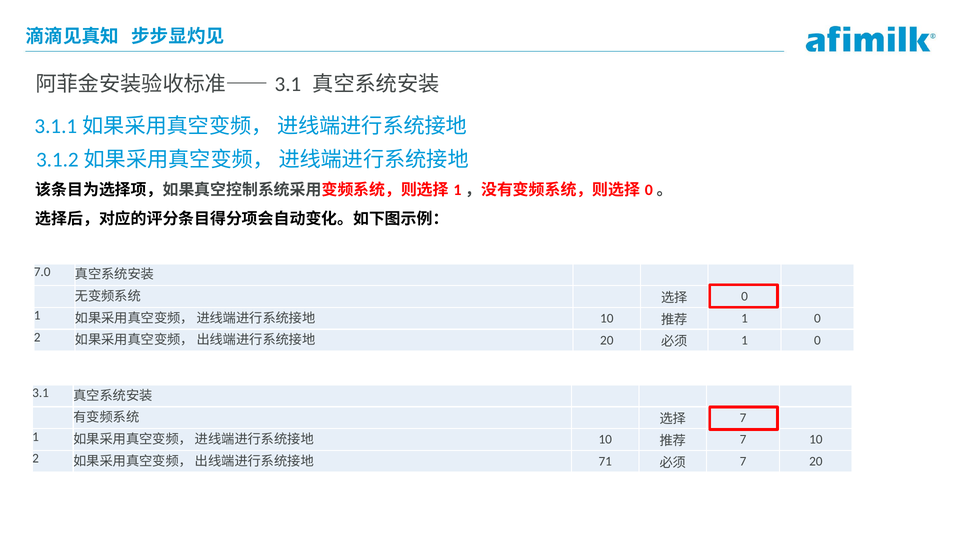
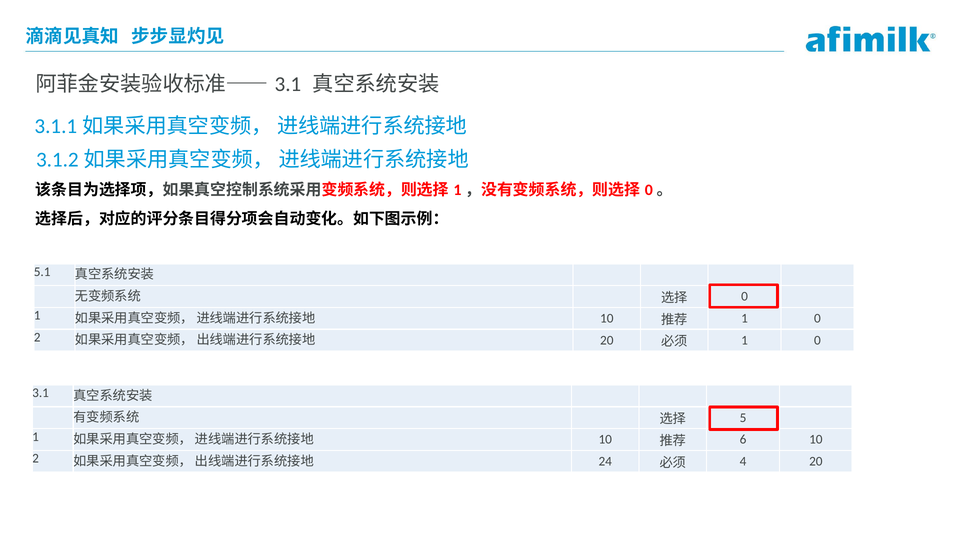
7.0: 7.0 -> 5.1
7 at (743, 418): 7 -> 5
7 at (743, 440): 7 -> 6
71: 71 -> 24
7 at (743, 462): 7 -> 4
